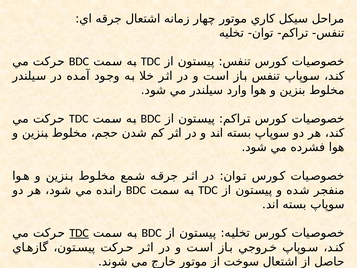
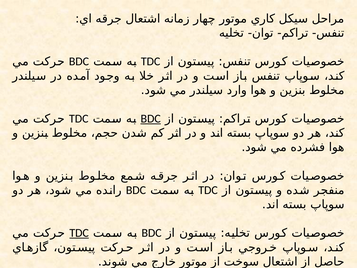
BDC at (151, 119) underline: none -> present
